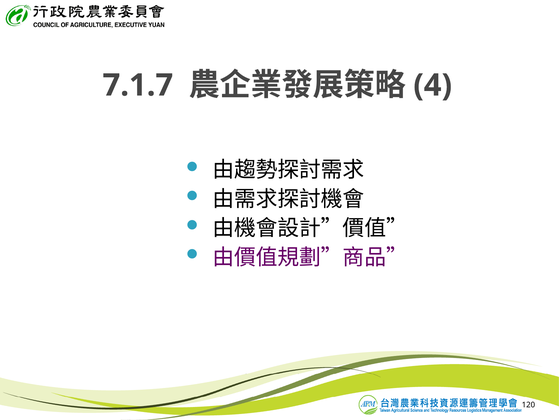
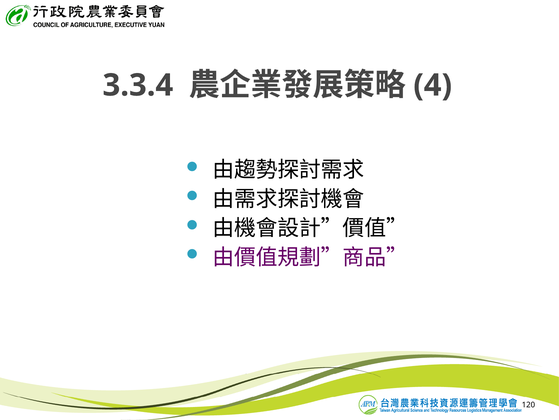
7.1.7: 7.1.7 -> 3.3.4
